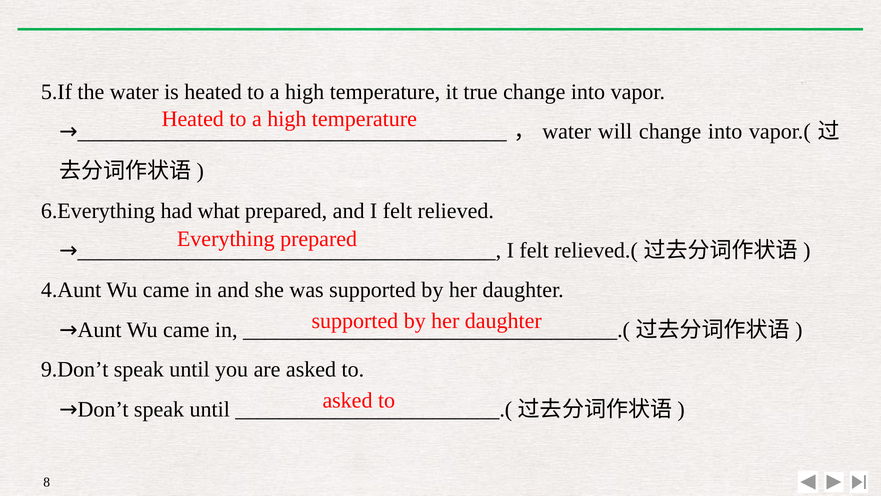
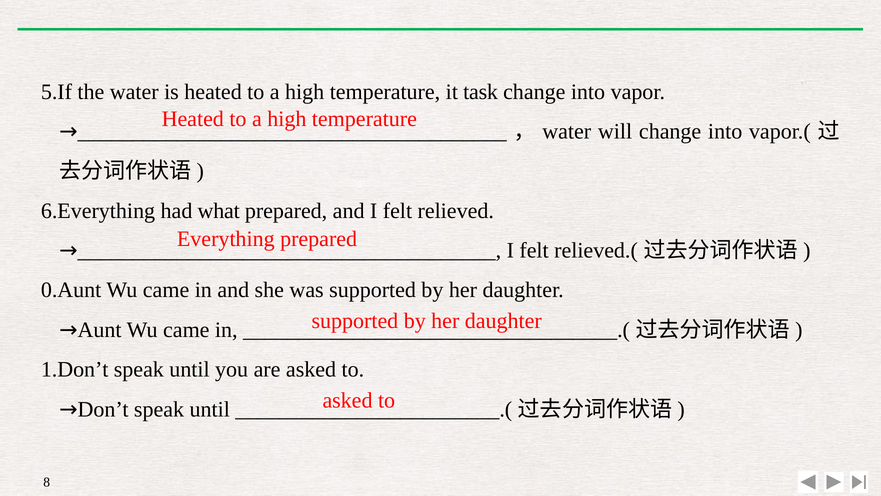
true: true -> task
4.Aunt: 4.Aunt -> 0.Aunt
9.Don’t: 9.Don’t -> 1.Don’t
